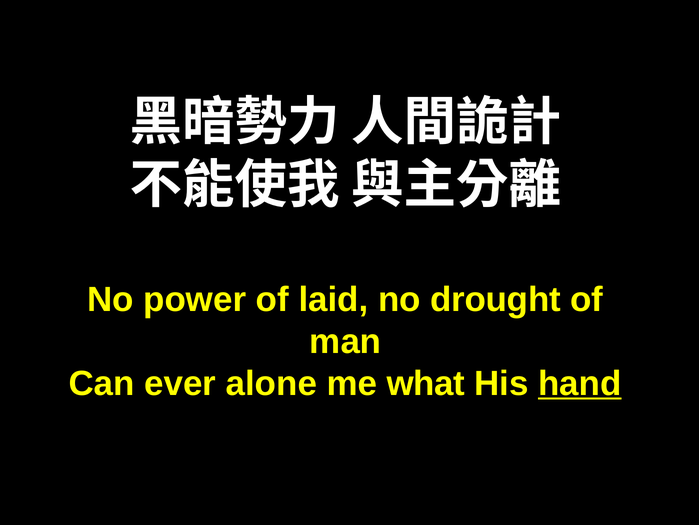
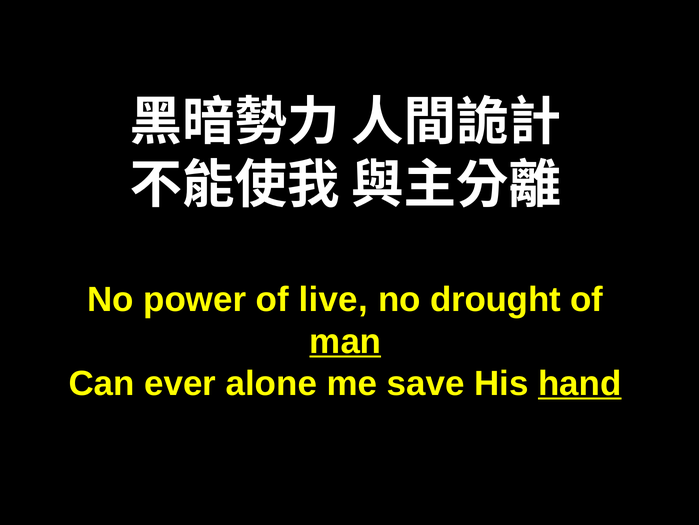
laid: laid -> live
man underline: none -> present
what: what -> save
